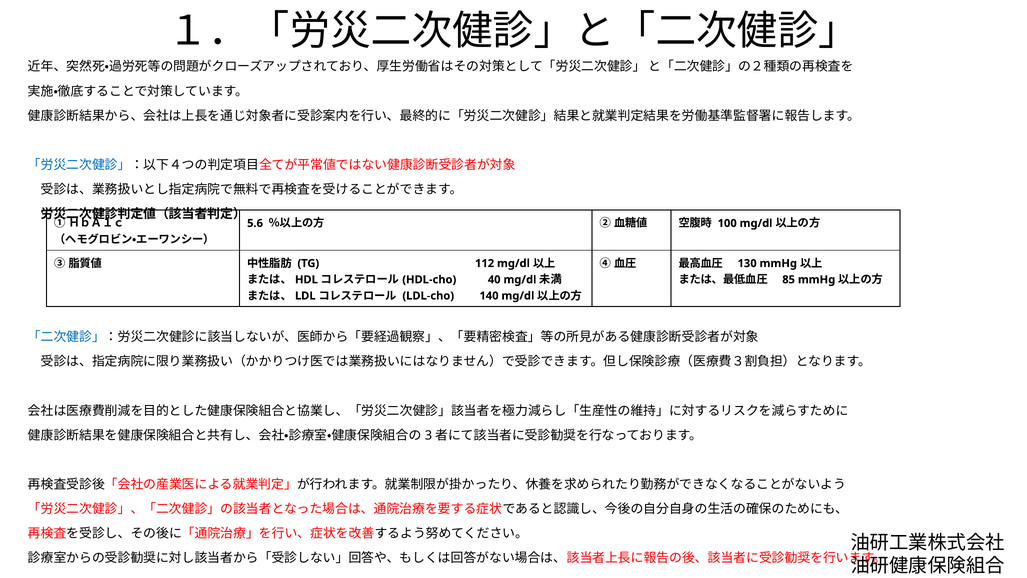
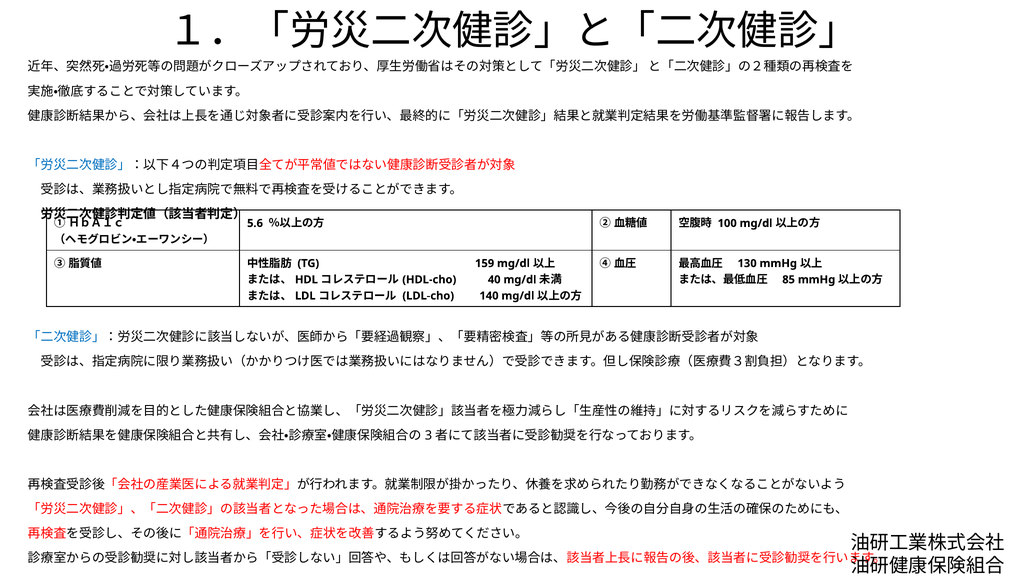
112: 112 -> 159
